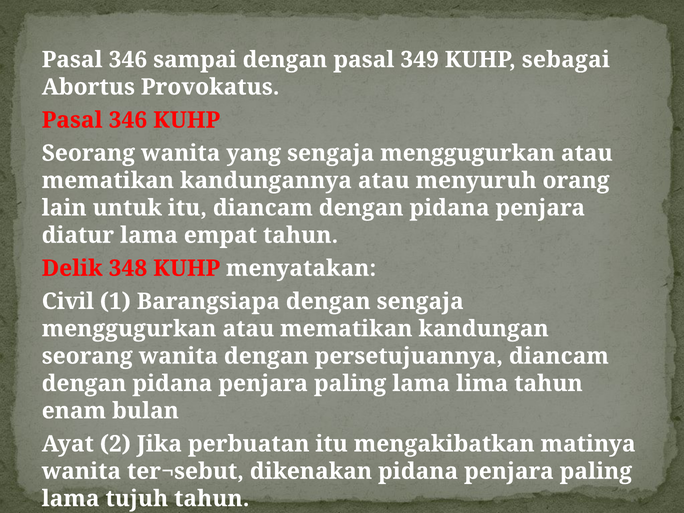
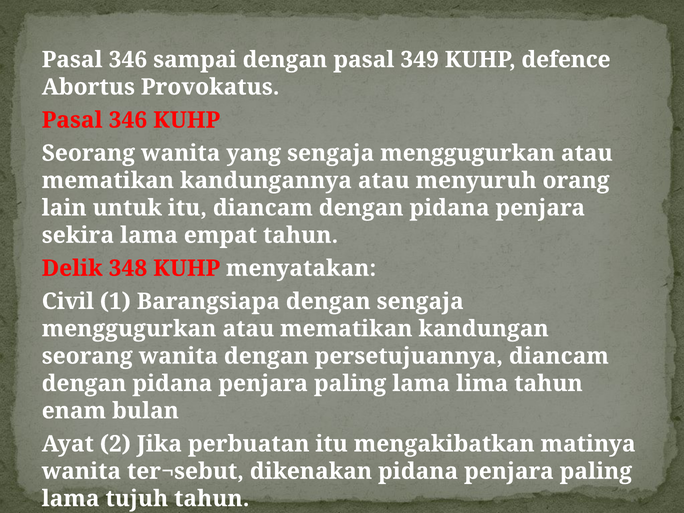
sebagai: sebagai -> defence
diatur: diatur -> sekira
